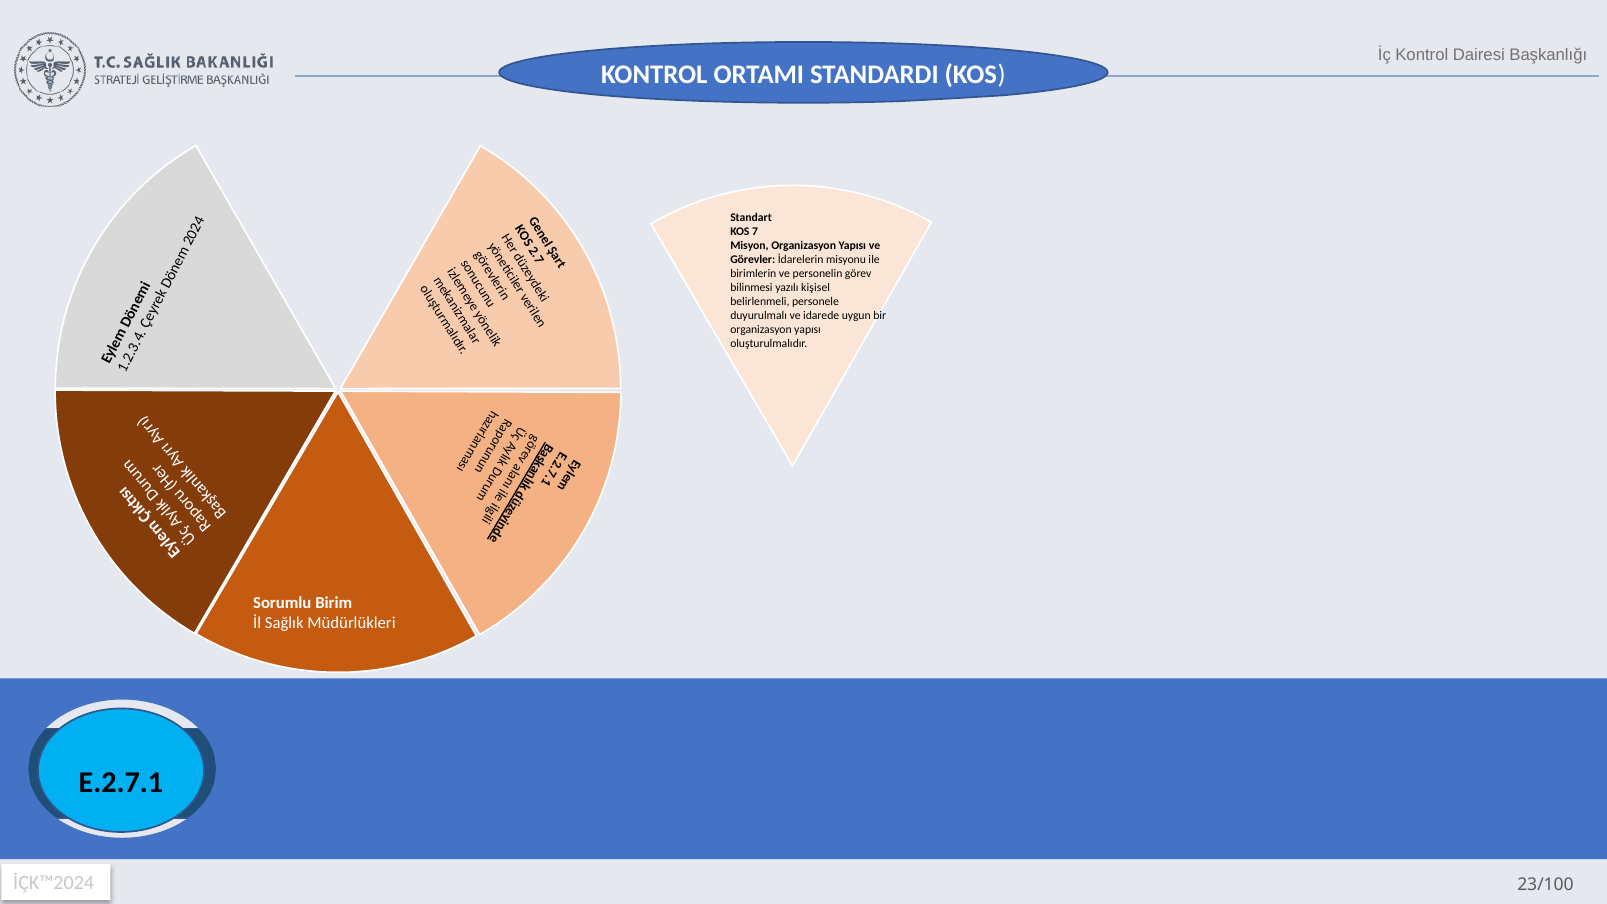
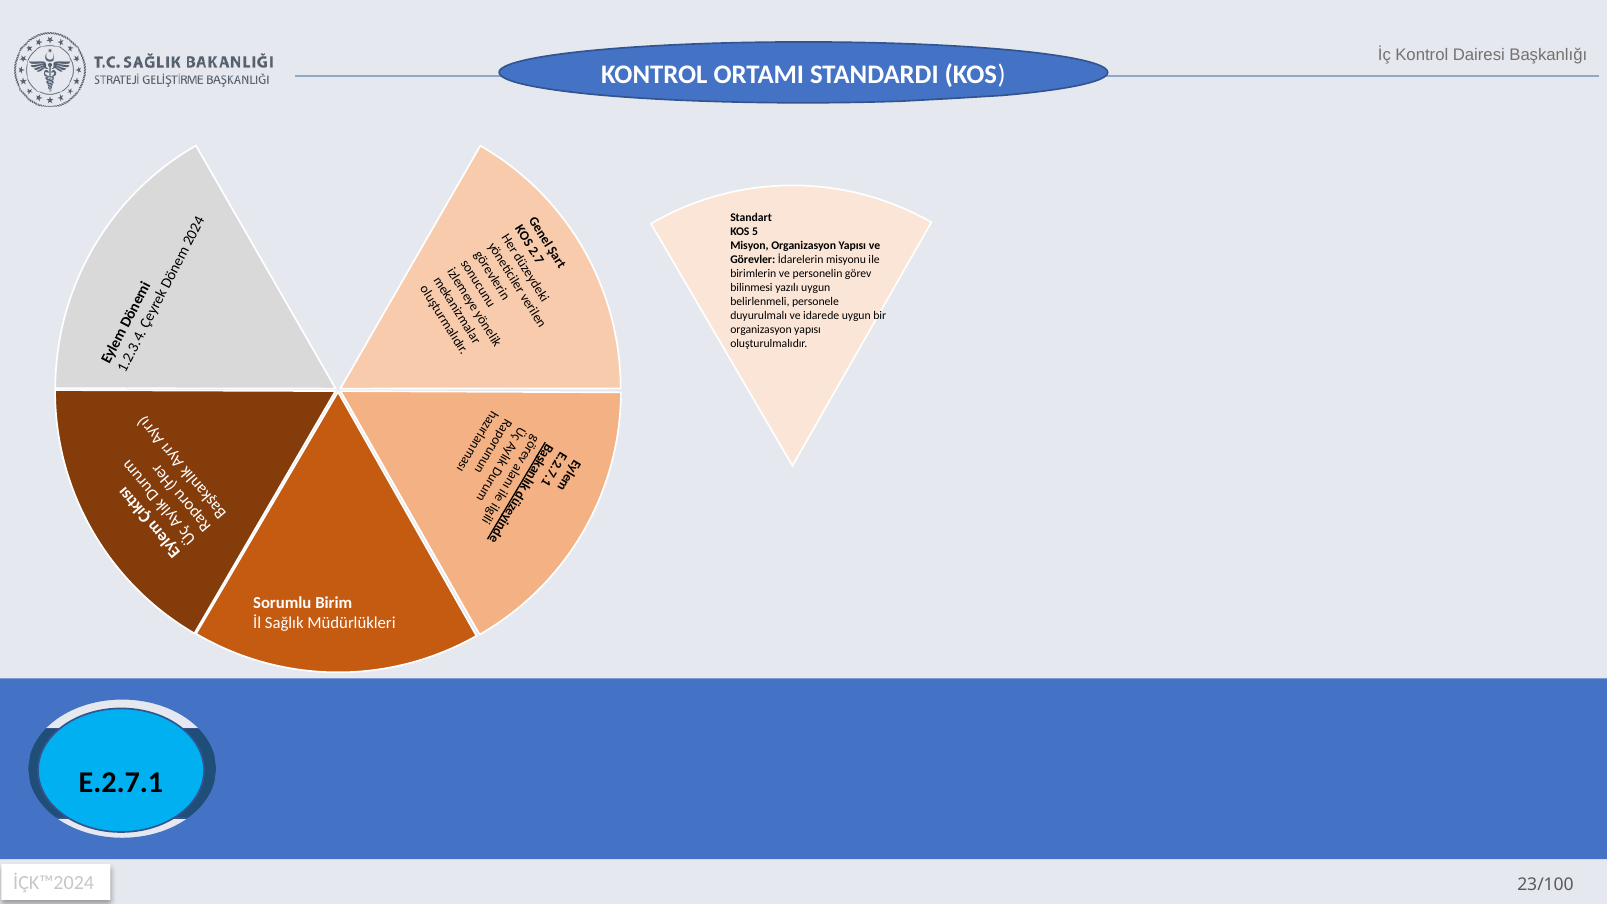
KOS 7: 7 -> 5
yazılı kişisel: kişisel -> uygun
